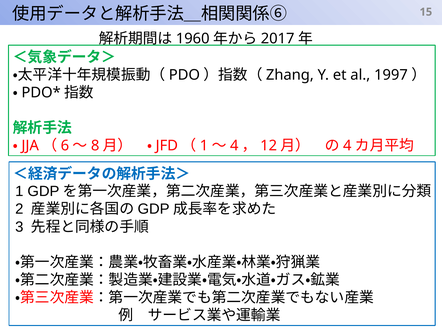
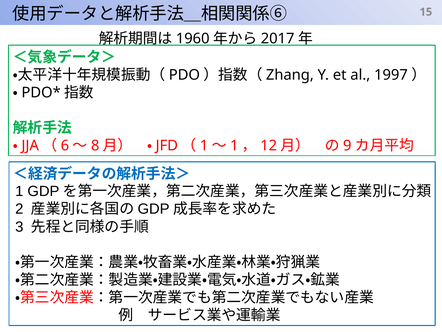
4 at (234, 145): 4 -> 1
4 at (347, 145): 4 -> 9
